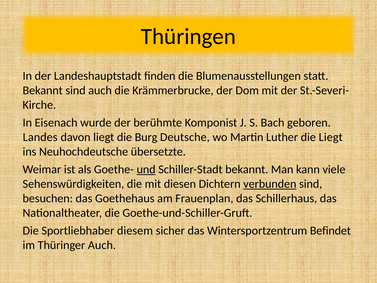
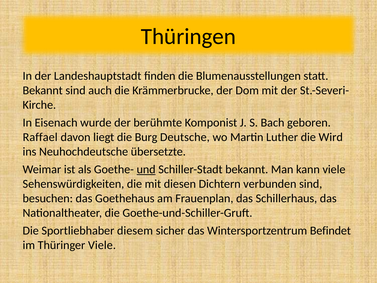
Landes: Landes -> Raffael
die Liegt: Liegt -> Wird
verbunden underline: present -> none
Thüringer Auch: Auch -> Viele
